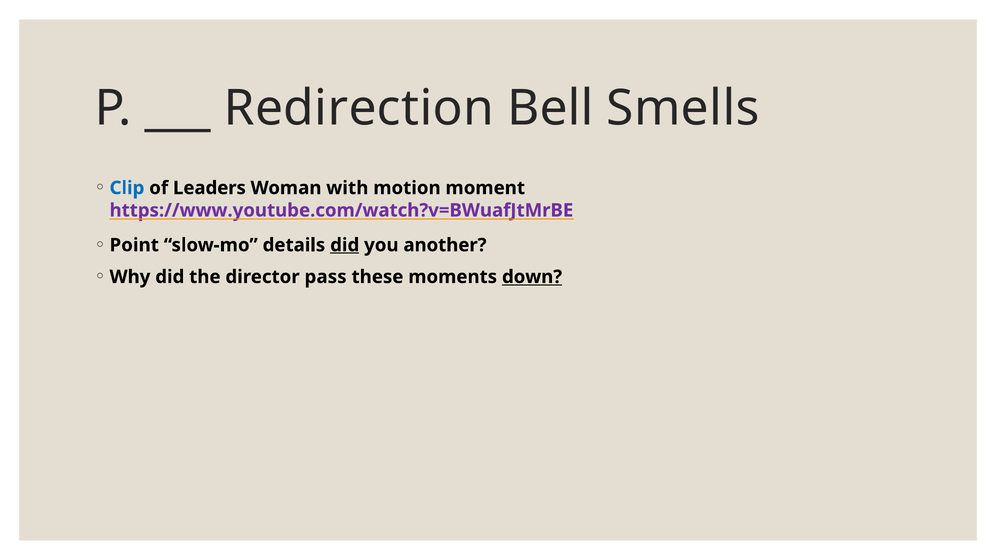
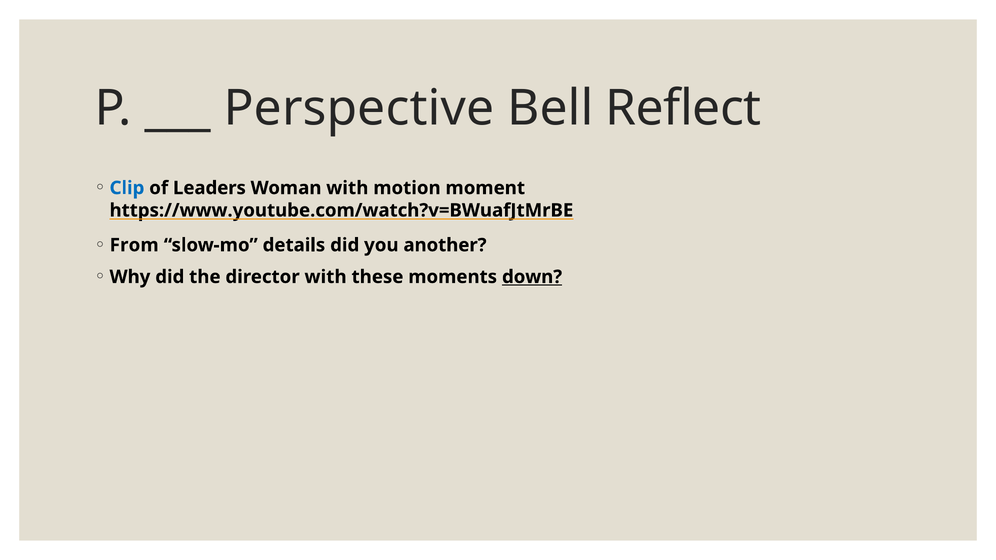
Redirection: Redirection -> Perspective
Smells: Smells -> Reflect
https://www.youtube.com/watch?v=BWuafJtMrBE colour: purple -> black
Point: Point -> From
did at (345, 245) underline: present -> none
director pass: pass -> with
